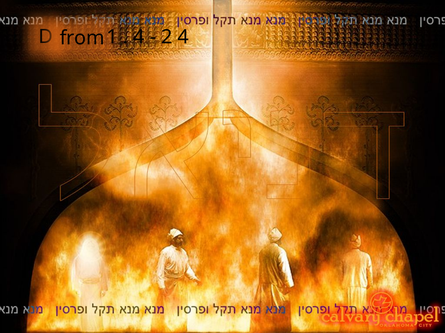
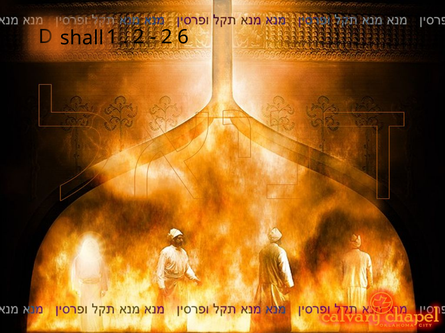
from: from -> shall
4 at (139, 37): 4 -> 2
2 4: 4 -> 6
